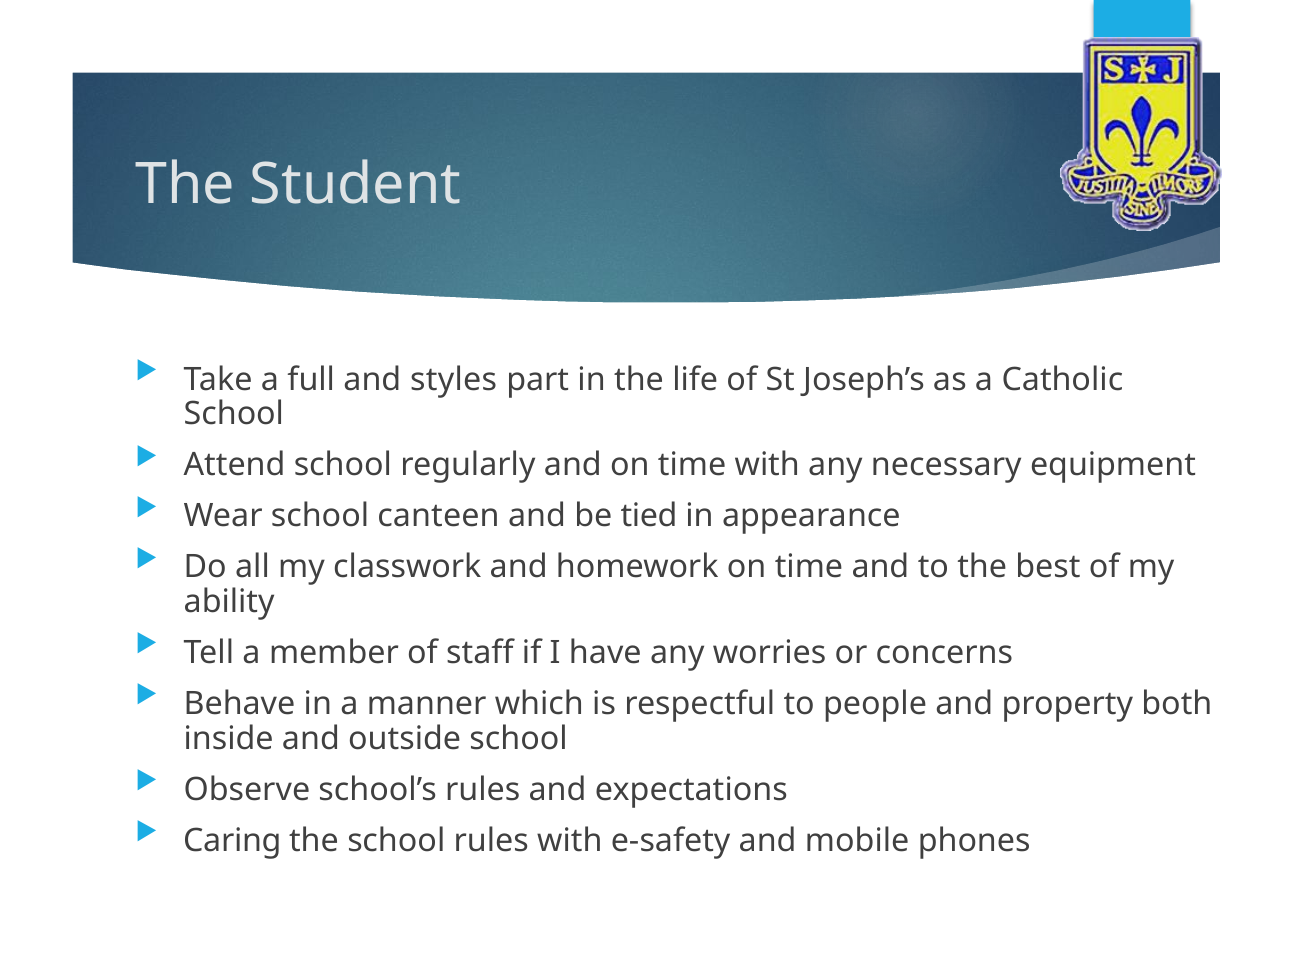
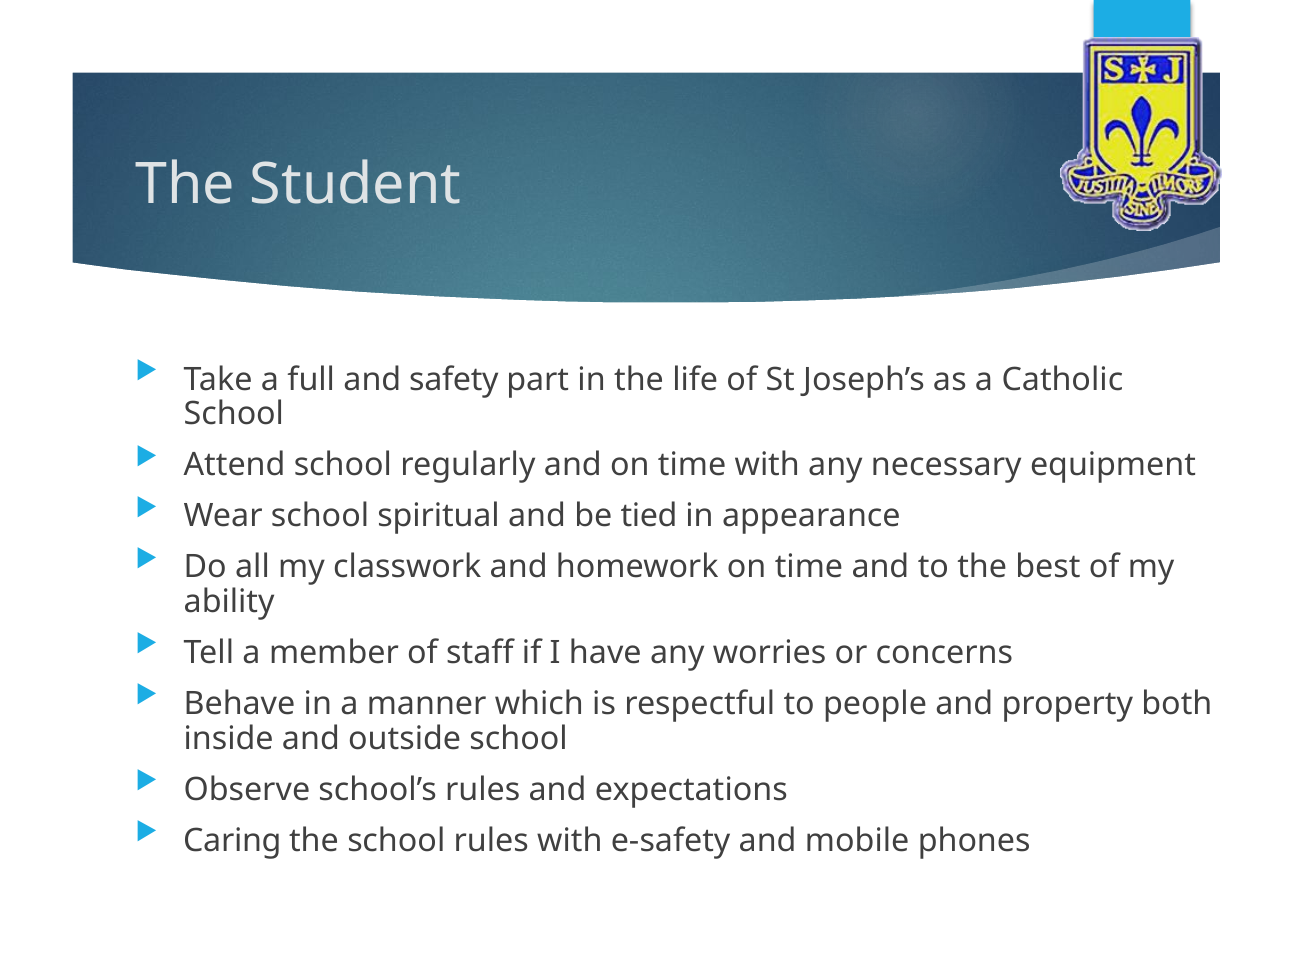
styles: styles -> safety
canteen: canteen -> spiritual
